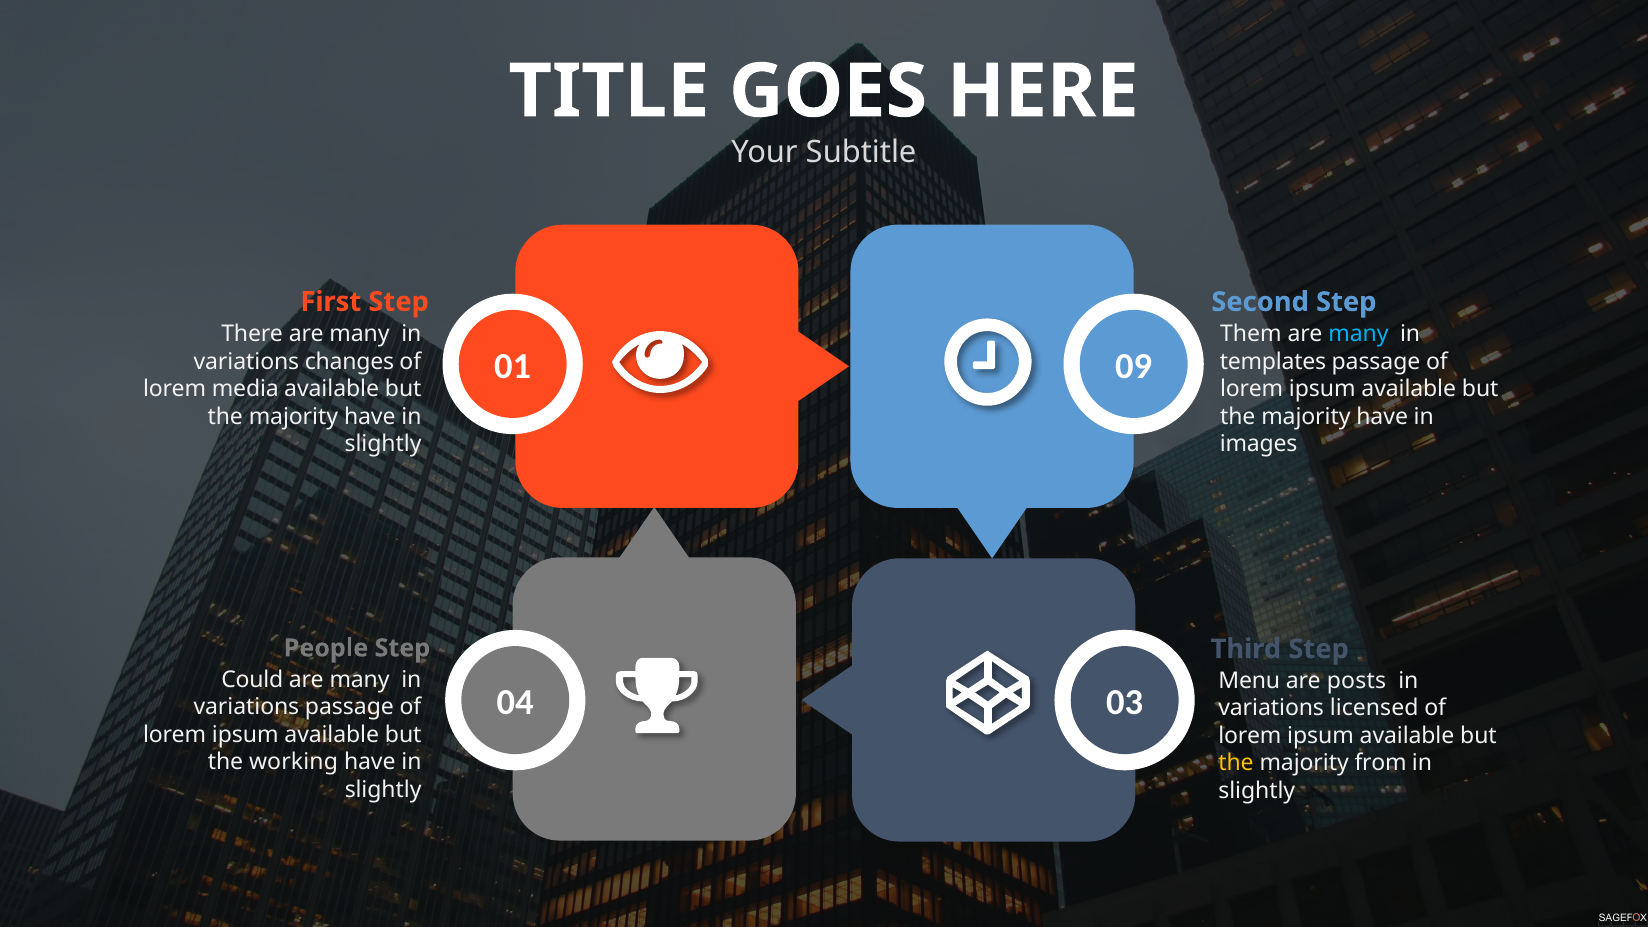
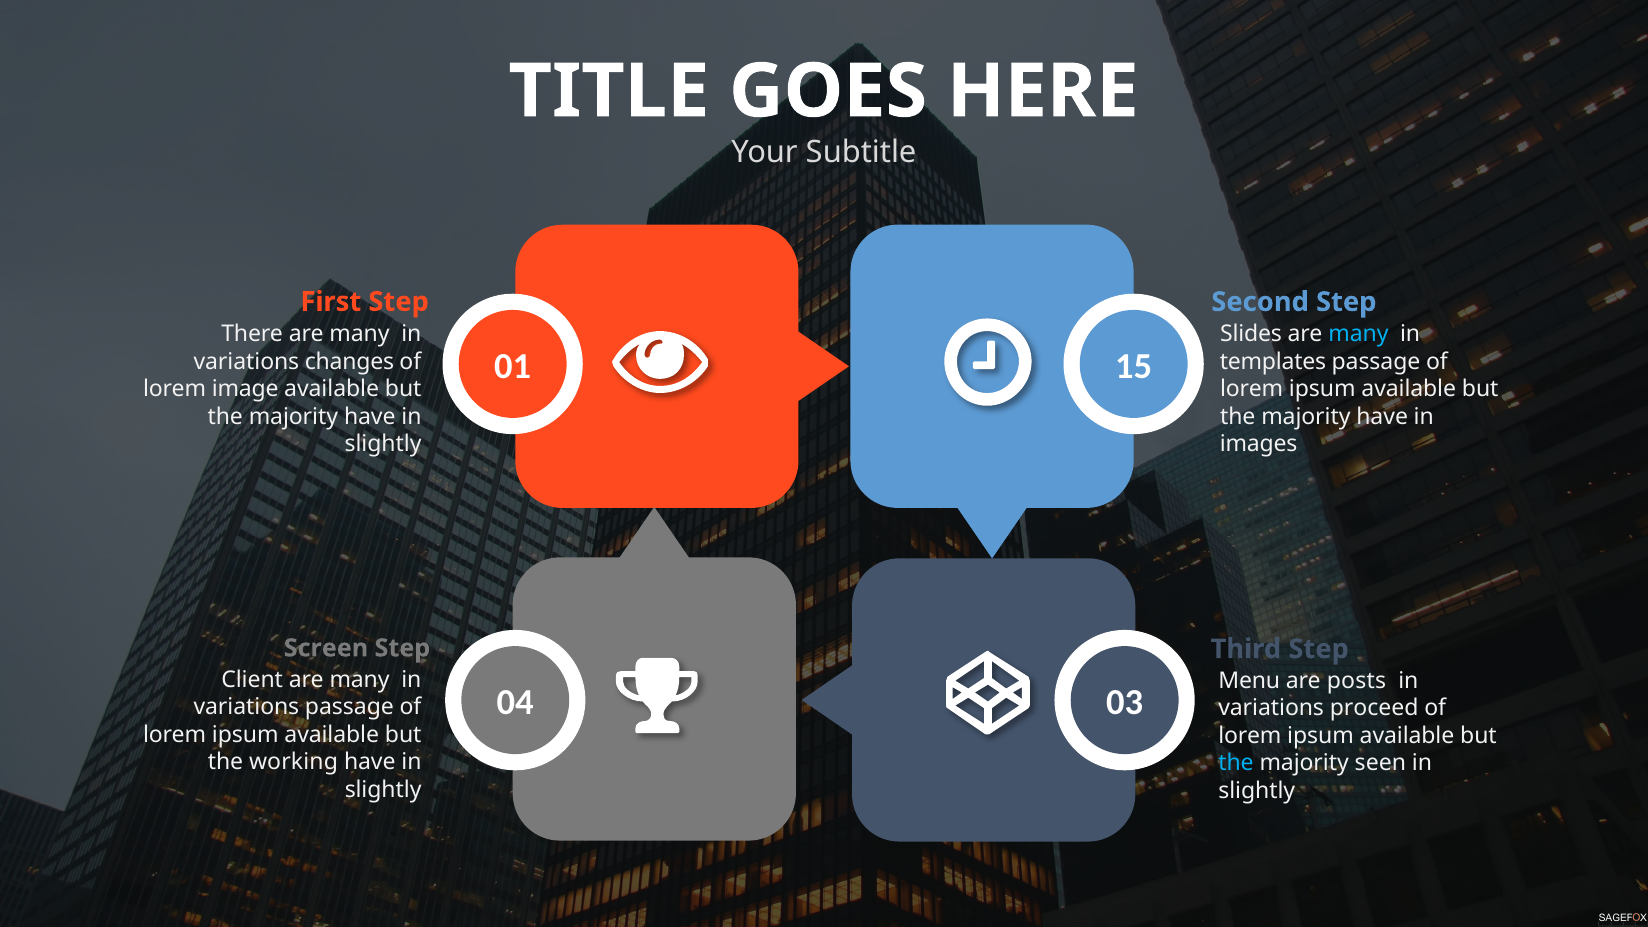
Them: Them -> Slides
09: 09 -> 15
media: media -> image
People: People -> Screen
Could: Could -> Client
licensed: licensed -> proceed
the at (1236, 763) colour: yellow -> light blue
from: from -> seen
